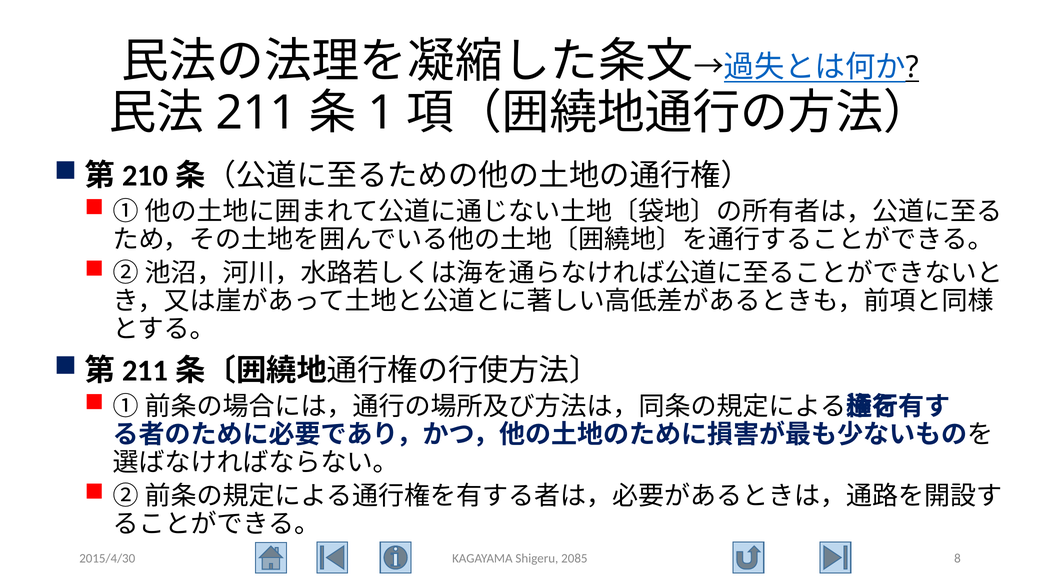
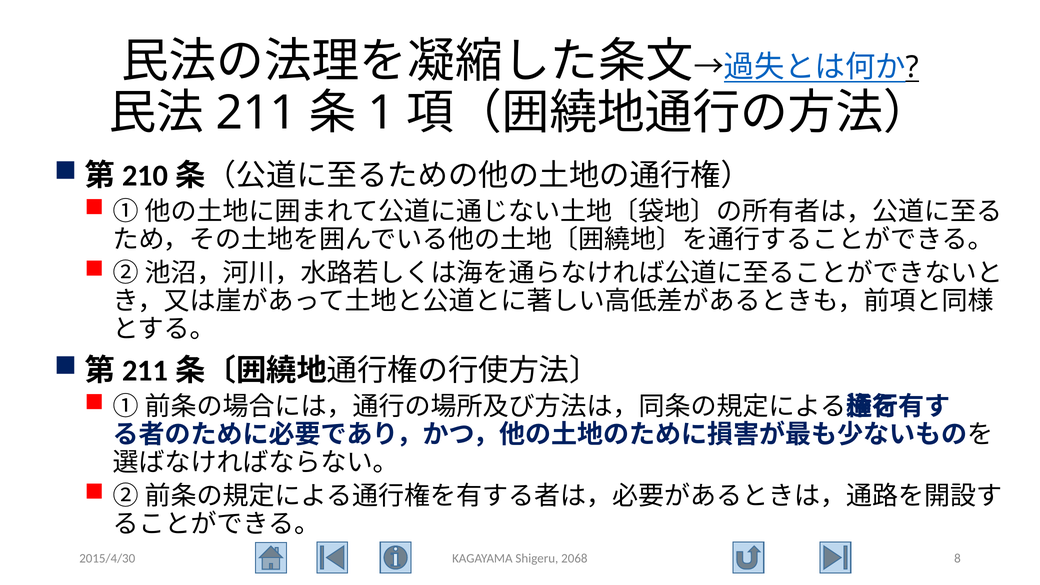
2085: 2085 -> 2068
